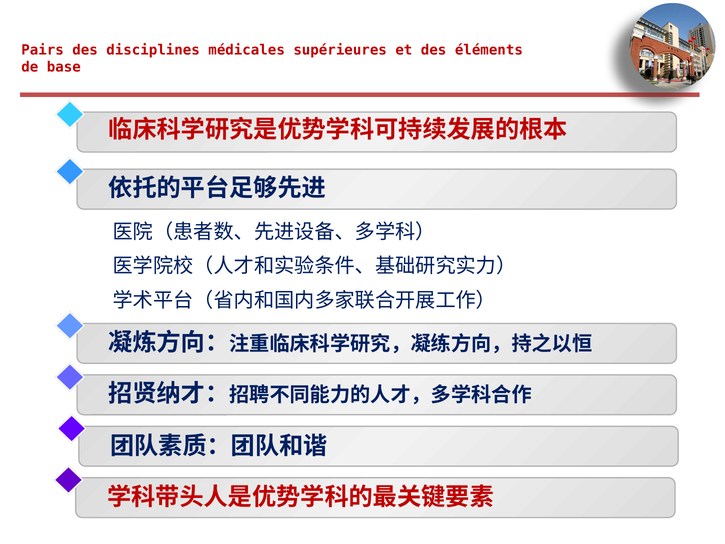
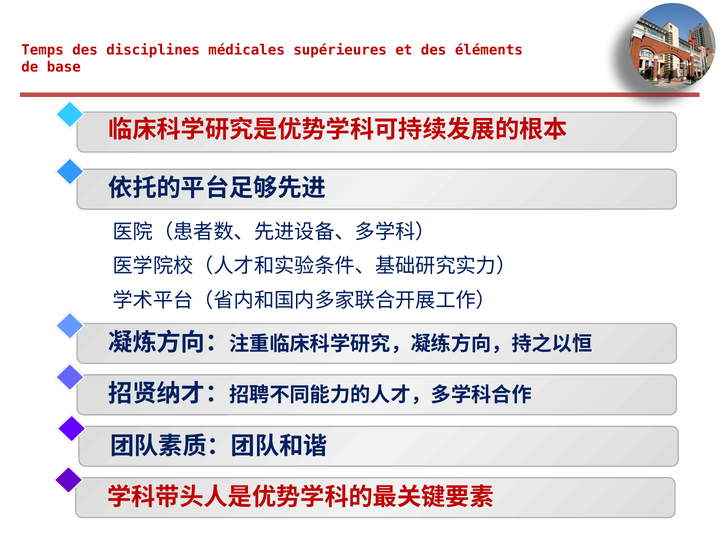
Pairs: Pairs -> Temps
